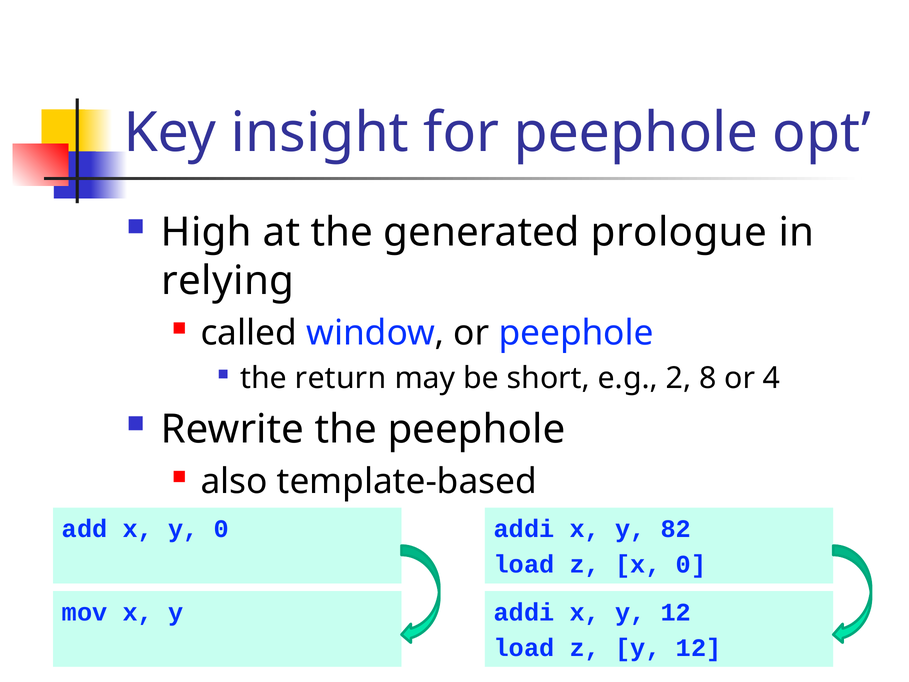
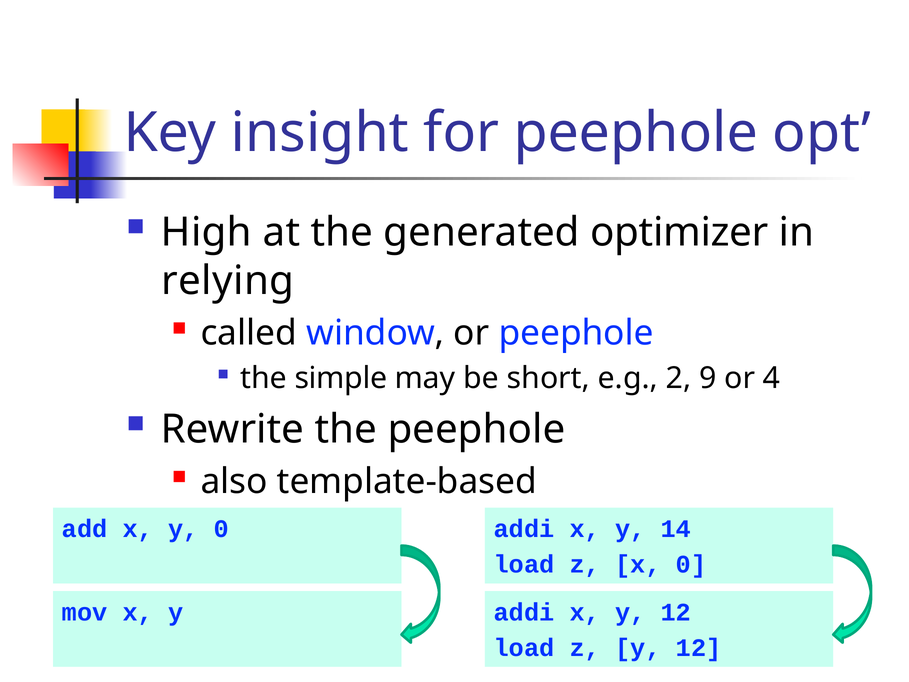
prologue: prologue -> optimizer
return: return -> simple
8: 8 -> 9
82: 82 -> 14
